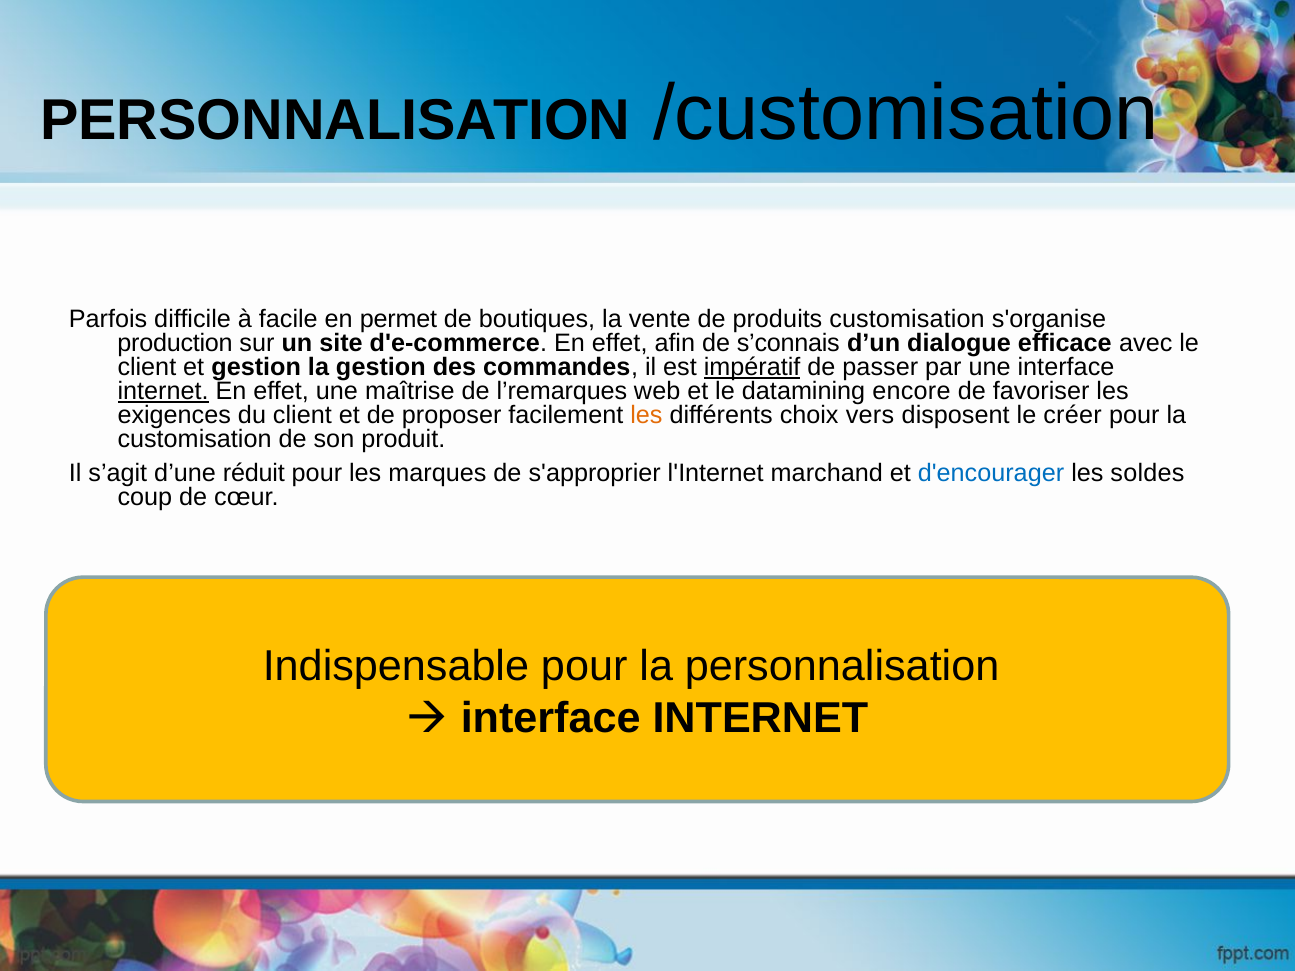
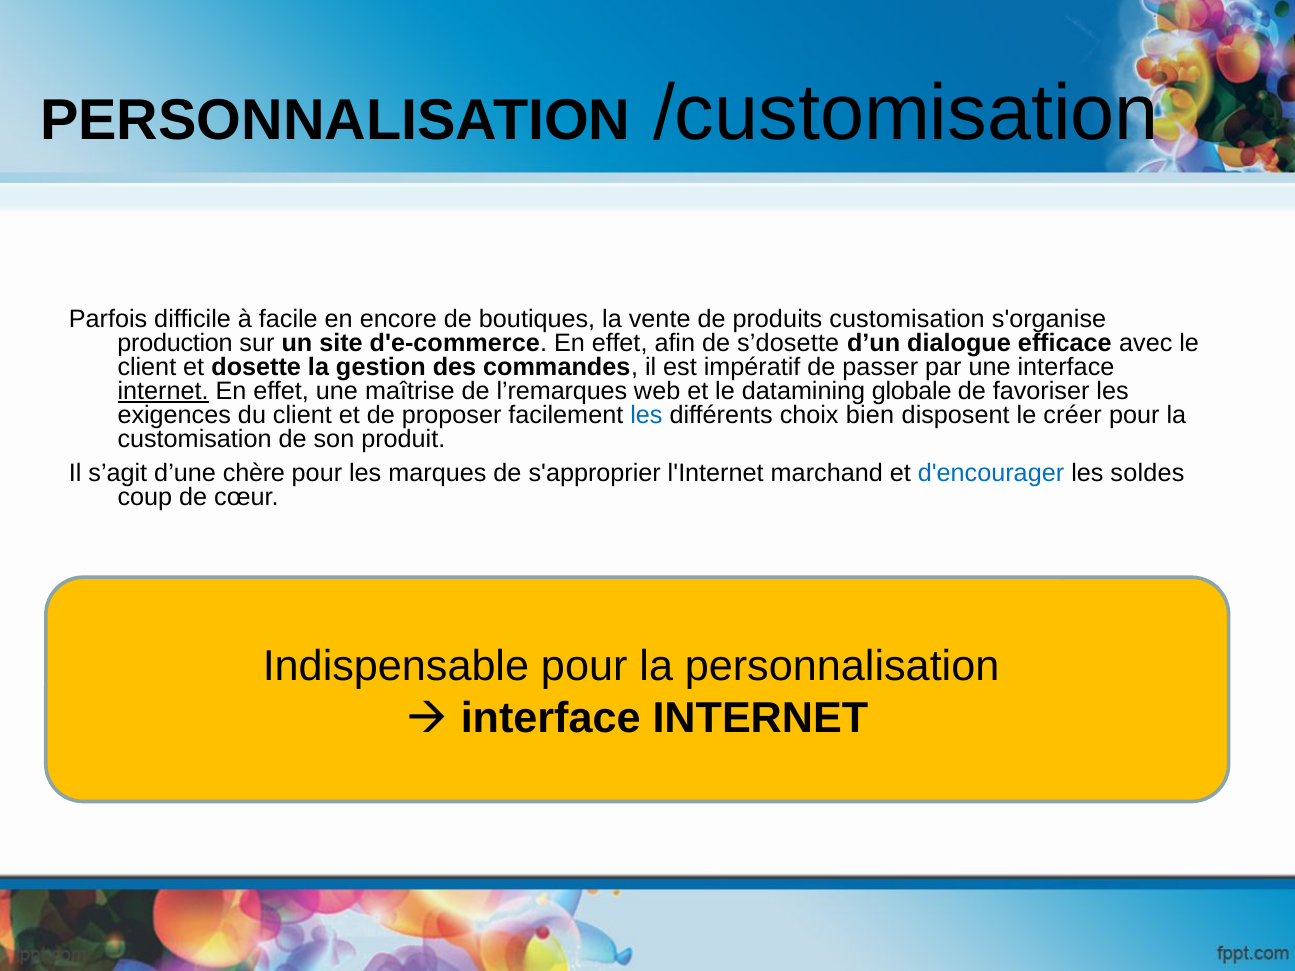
permet: permet -> encore
s’connais: s’connais -> s’dosette
et gestion: gestion -> dosette
impératif underline: present -> none
encore: encore -> globale
les at (646, 416) colour: orange -> blue
vers: vers -> bien
réduit: réduit -> chère
